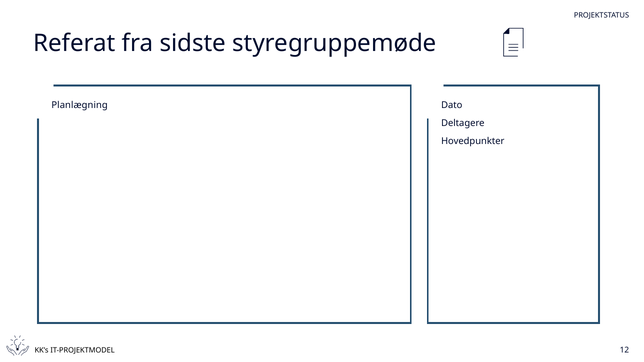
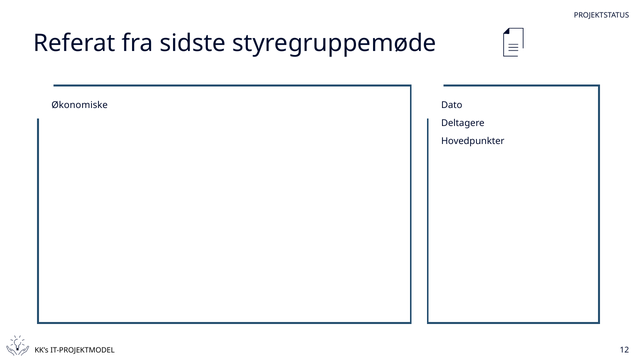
Planlægning: Planlægning -> Økonomiske
